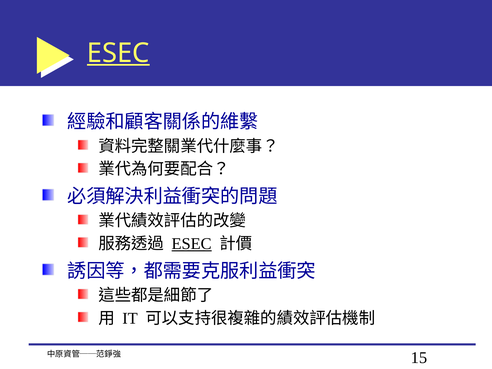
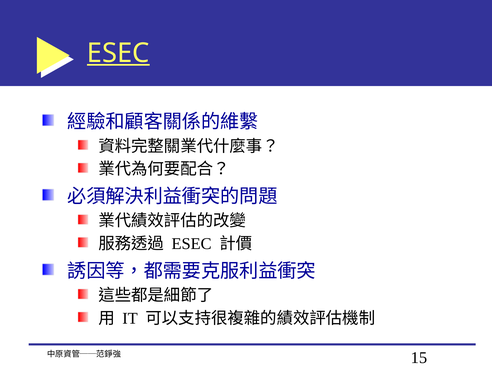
ESEC at (192, 244) underline: present -> none
